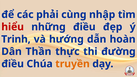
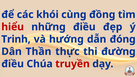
phải: phải -> khói
nhập: nhập -> đồng
hoàn: hoàn -> đóng
truyền colour: orange -> red
